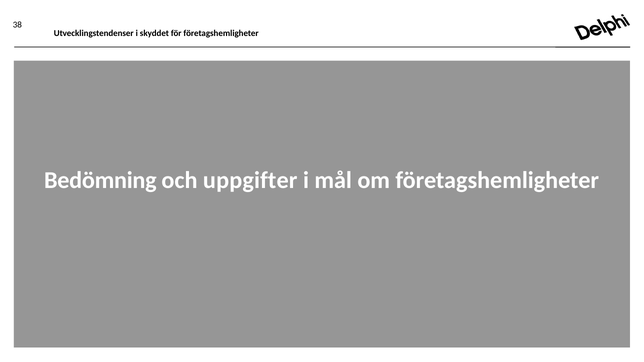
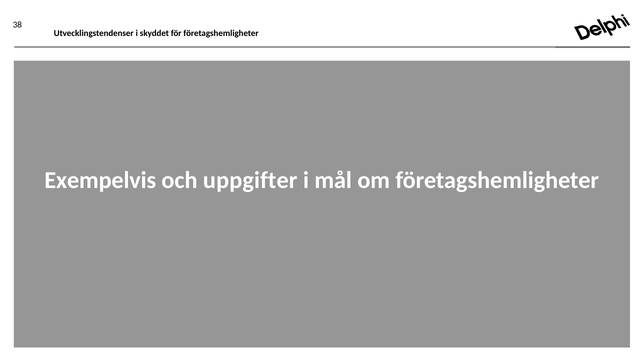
Bedömning: Bedömning -> Exempelvis
